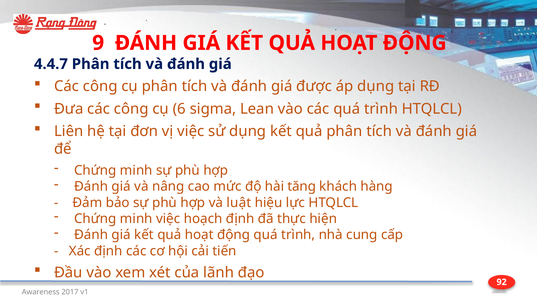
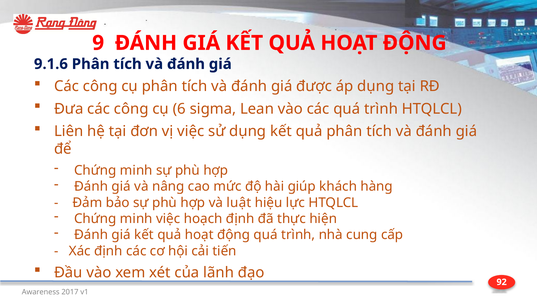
4.4.7: 4.4.7 -> 9.1.6
tăng: tăng -> giúp
